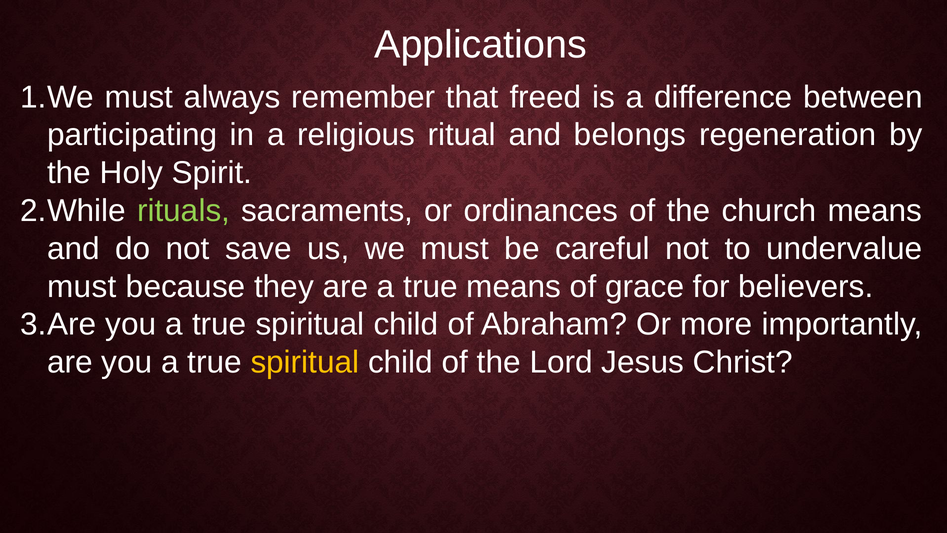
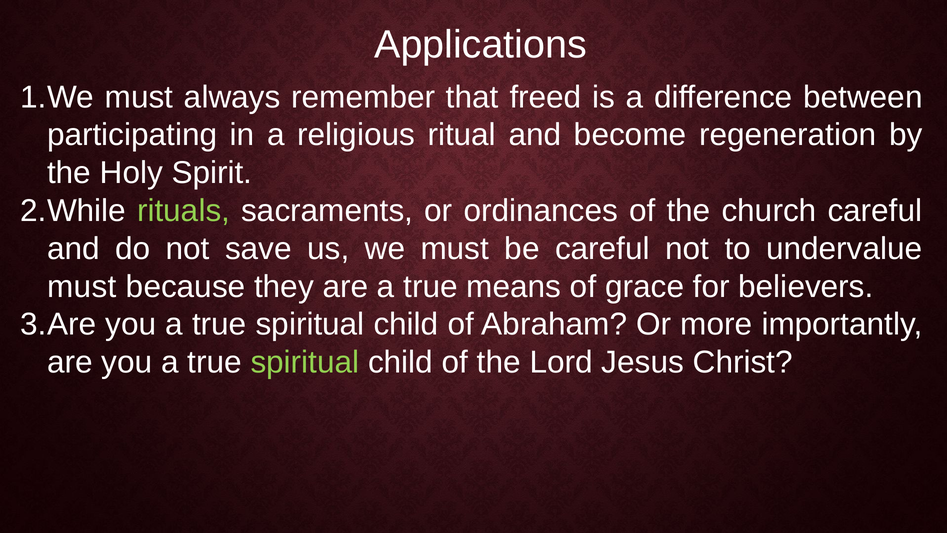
belongs: belongs -> become
church means: means -> careful
spiritual at (305, 362) colour: yellow -> light green
